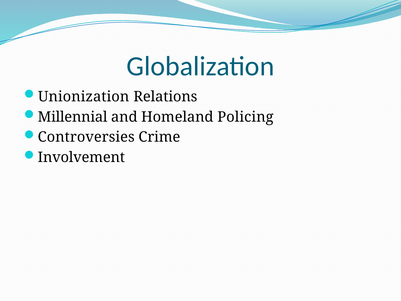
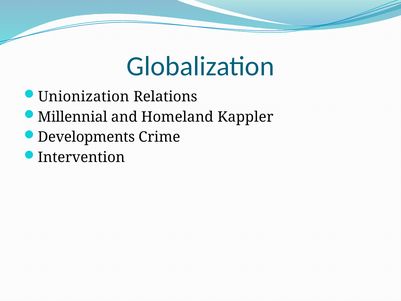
Policing: Policing -> Kappler
Controversies: Controversies -> Developments
Involvement: Involvement -> Intervention
